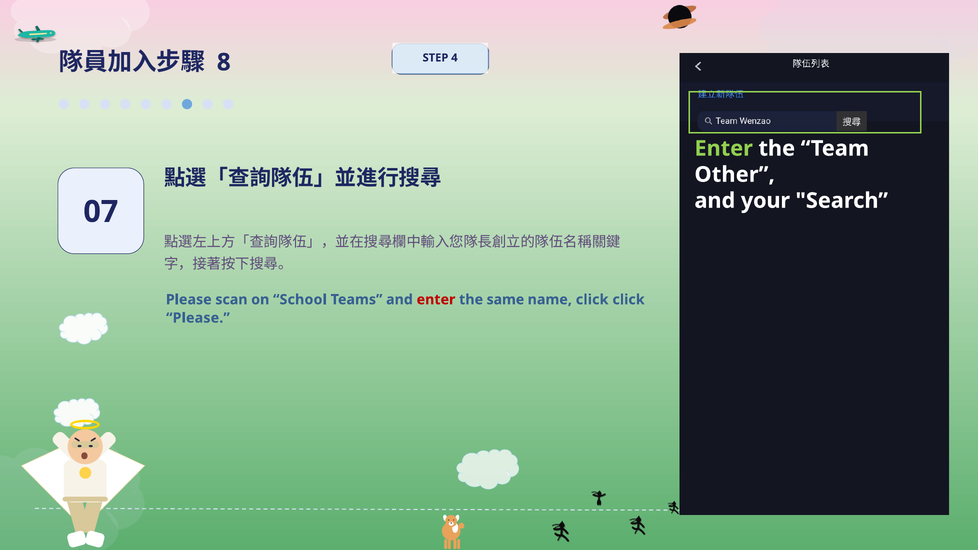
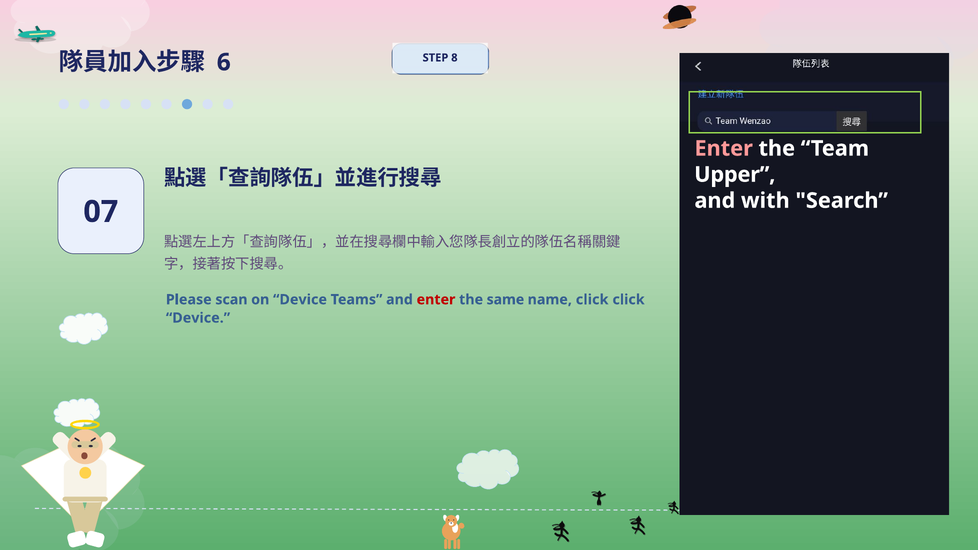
8: 8 -> 6
4: 4 -> 8
Enter at (724, 149) colour: light green -> pink
Other: Other -> Upper
your: your -> with
on School: School -> Device
Please at (198, 318): Please -> Device
